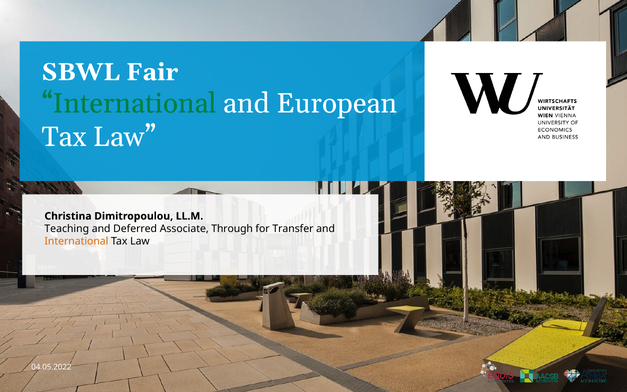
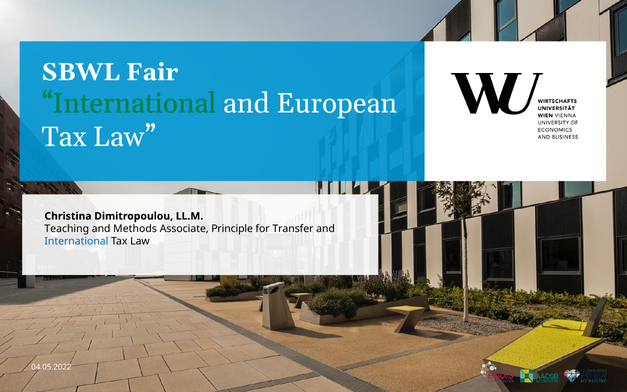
Deferred: Deferred -> Methods
Through: Through -> Principle
International at (76, 241) colour: orange -> blue
